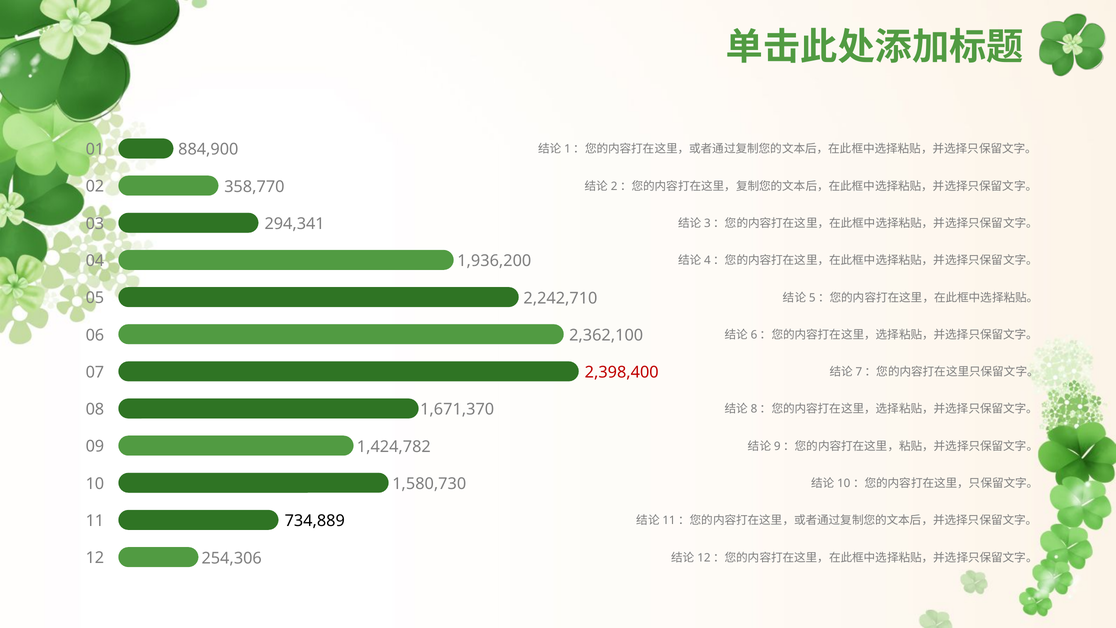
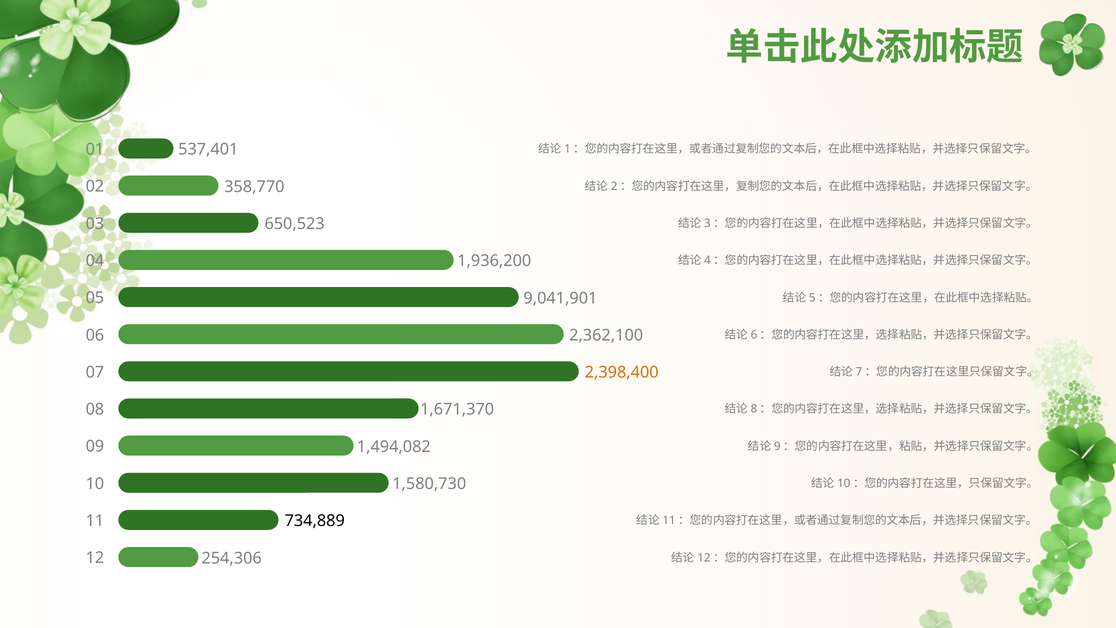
884,900: 884,900 -> 537,401
294,341: 294,341 -> 650,523
2,242,710: 2,242,710 -> 9,041,901
2,398,400 colour: red -> orange
1,424,782: 1,424,782 -> 1,494,082
